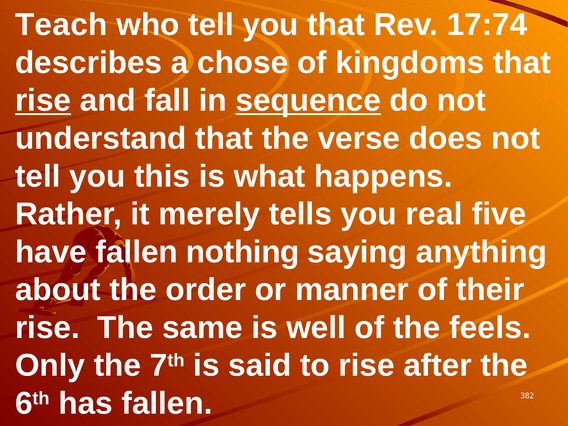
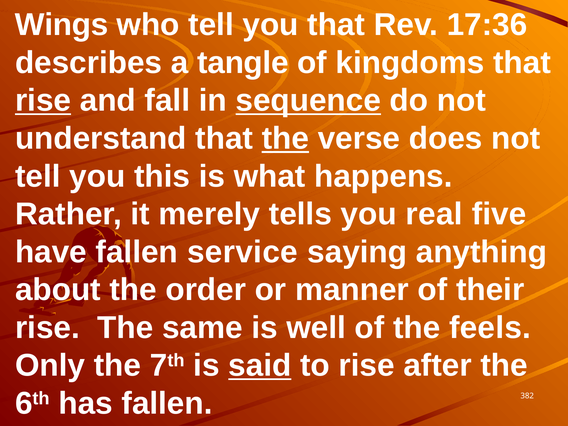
Teach: Teach -> Wings
17:74: 17:74 -> 17:36
chose: chose -> tangle
the at (285, 138) underline: none -> present
nothing: nothing -> service
said underline: none -> present
